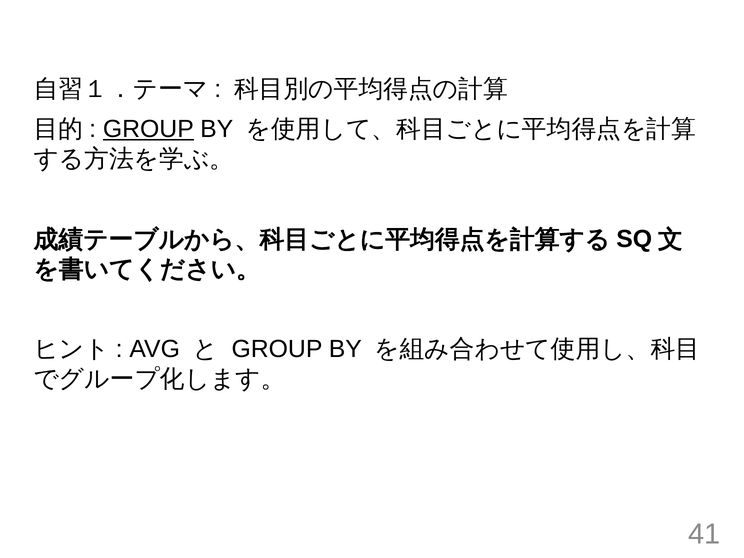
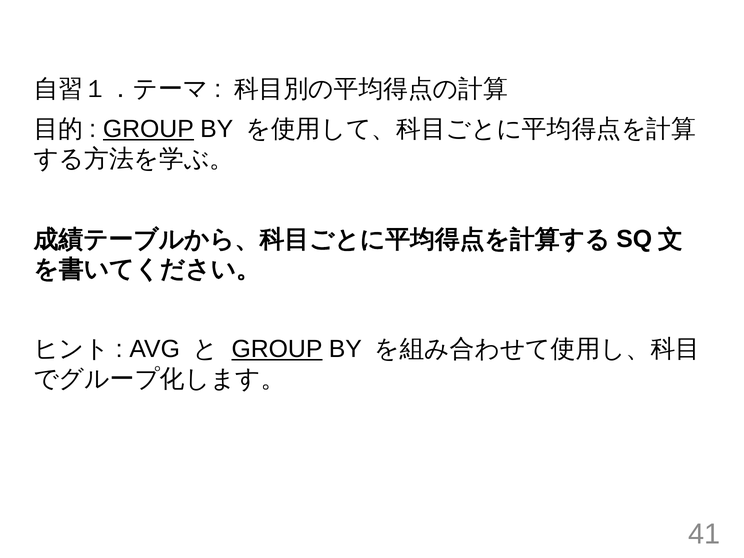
GROUP at (277, 349) underline: none -> present
